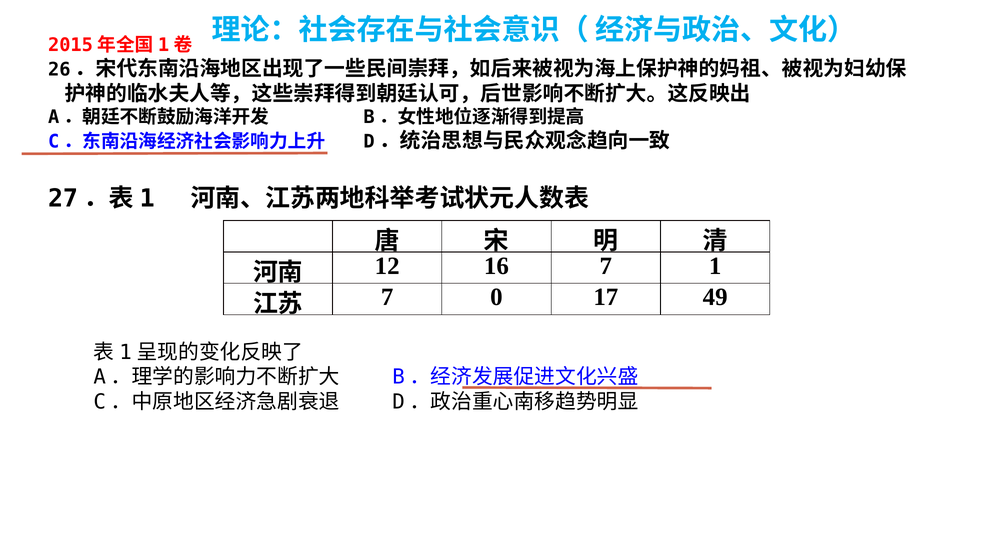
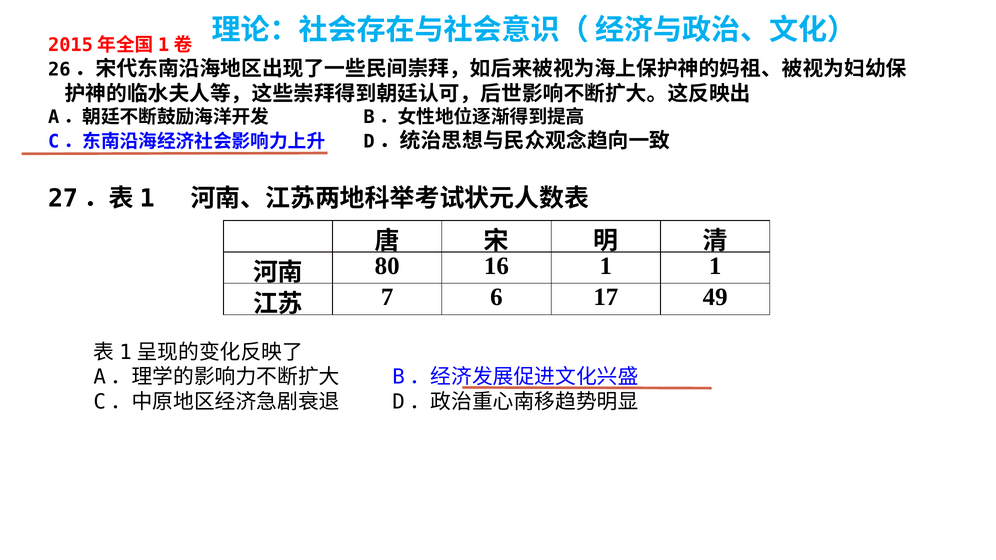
12: 12 -> 80
16 7: 7 -> 1
0: 0 -> 6
